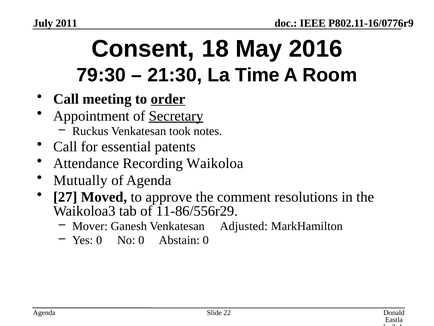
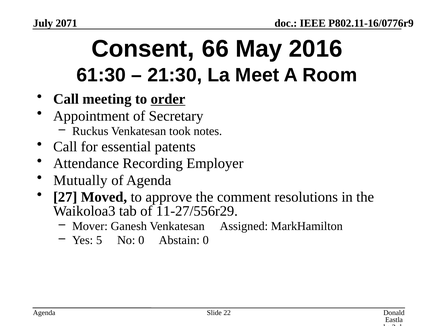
2011: 2011 -> 2071
18: 18 -> 66
79:30: 79:30 -> 61:30
Time: Time -> Meet
Secretary underline: present -> none
Waikoloa: Waikoloa -> Employer
11-86/556r29: 11-86/556r29 -> 11-27/556r29
Adjusted: Adjusted -> Assigned
Yes 0: 0 -> 5
